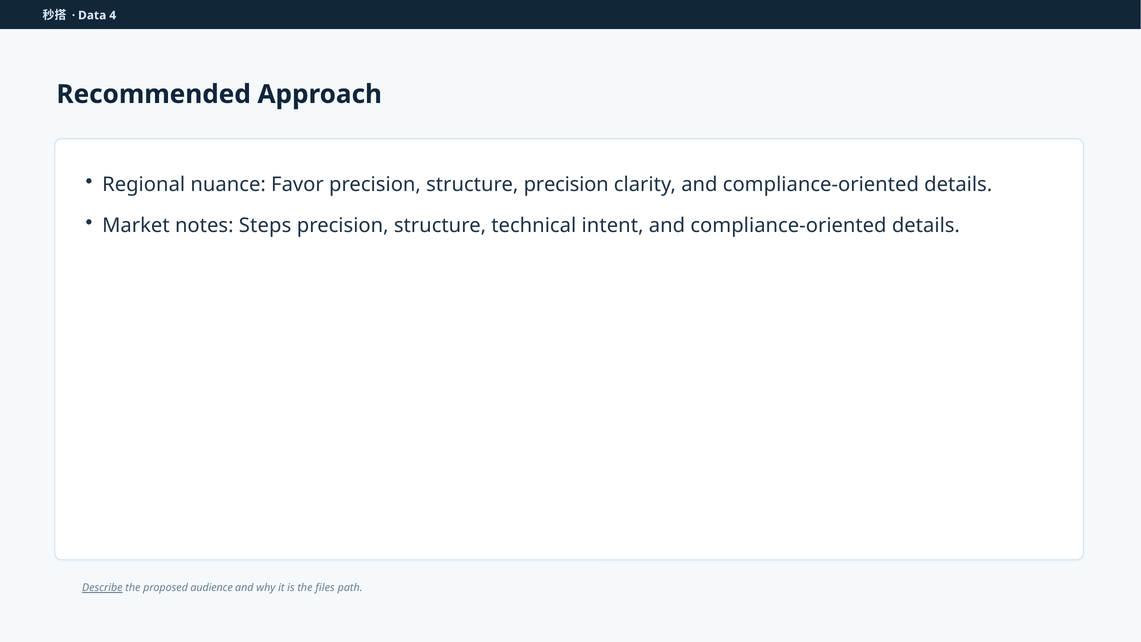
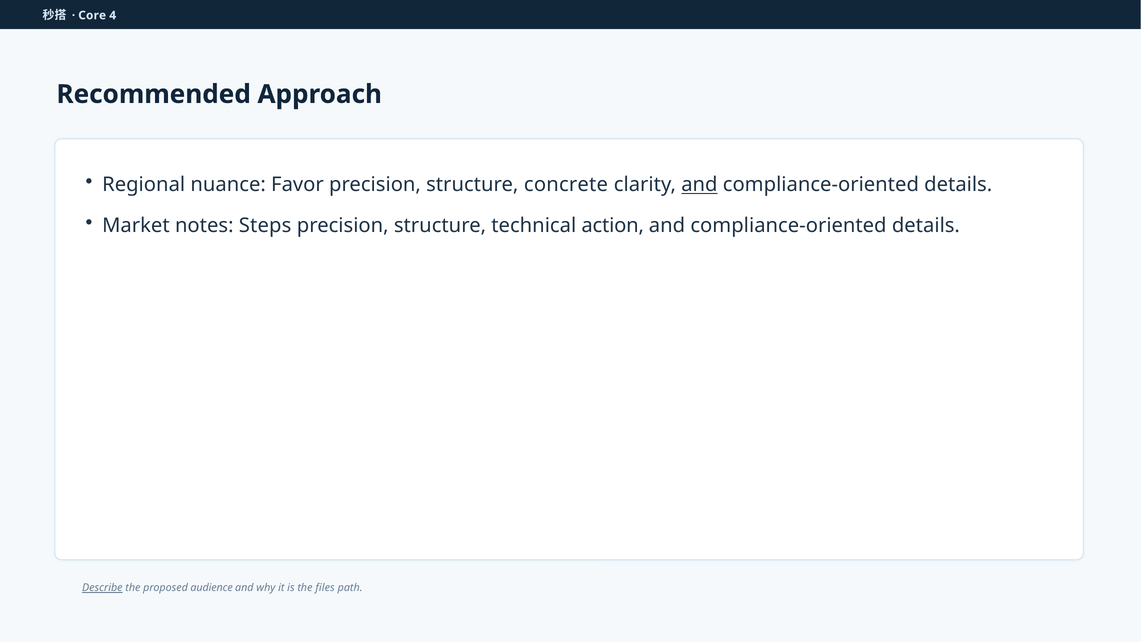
Data: Data -> Core
structure precision: precision -> concrete
and at (699, 185) underline: none -> present
intent: intent -> action
